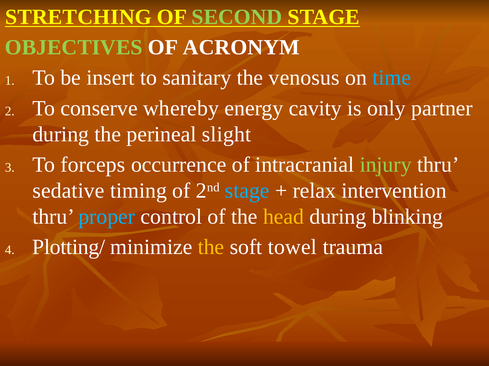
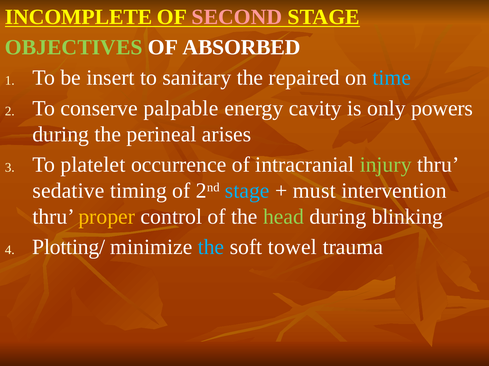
STRETCHING: STRETCHING -> INCOMPLETE
SECOND colour: light green -> pink
ACRONYM: ACRONYM -> ABSORBED
venosus: venosus -> repaired
whereby: whereby -> palpable
partner: partner -> powers
slight: slight -> arises
forceps: forceps -> platelet
relax: relax -> must
proper colour: light blue -> yellow
head colour: yellow -> light green
the at (211, 248) colour: yellow -> light blue
